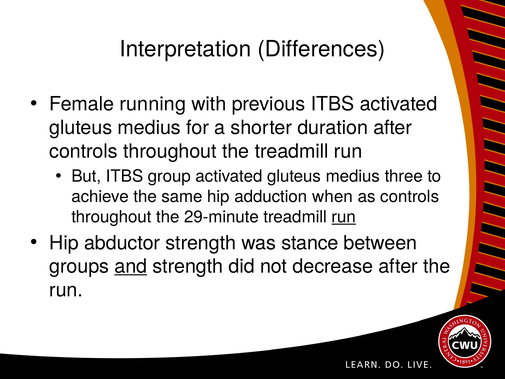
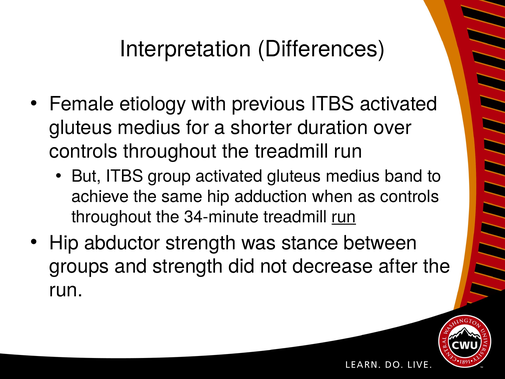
running: running -> etiology
duration after: after -> over
three: three -> band
29-minute: 29-minute -> 34-minute
and underline: present -> none
